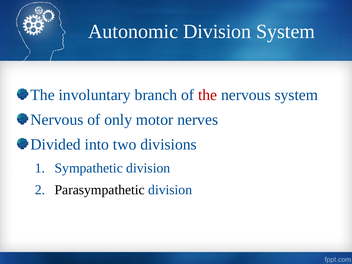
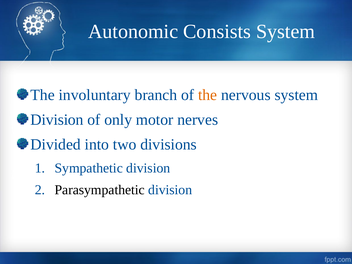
Autonomic Division: Division -> Consists
the at (208, 95) colour: red -> orange
Nervous at (57, 120): Nervous -> Division
